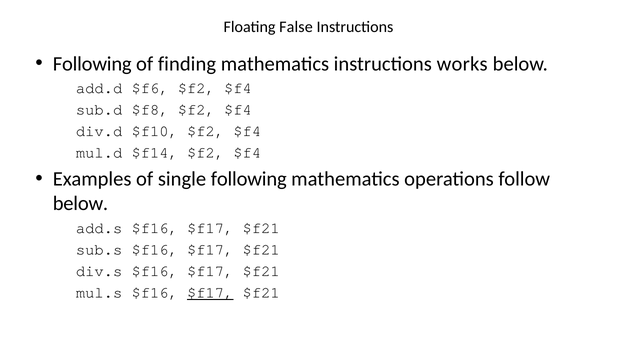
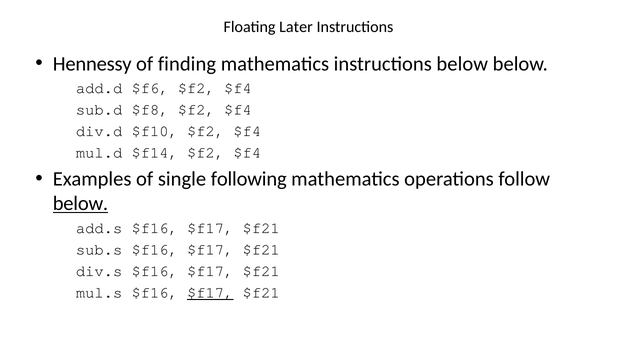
False: False -> Later
Following at (92, 64): Following -> Hennessy
instructions works: works -> below
below at (80, 204) underline: none -> present
